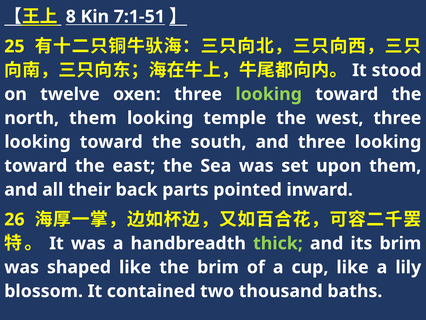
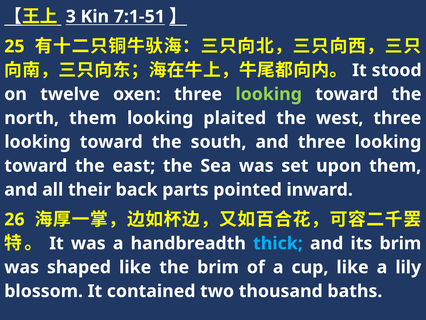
8: 8 -> 3
temple: temple -> plaited
thick colour: light green -> light blue
